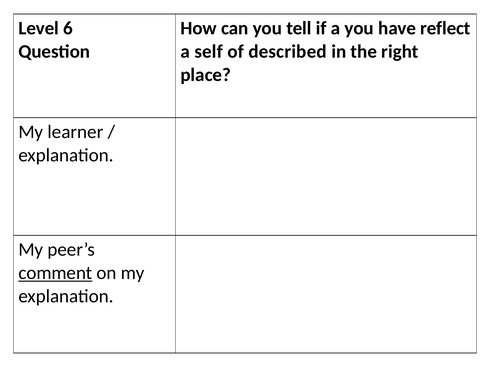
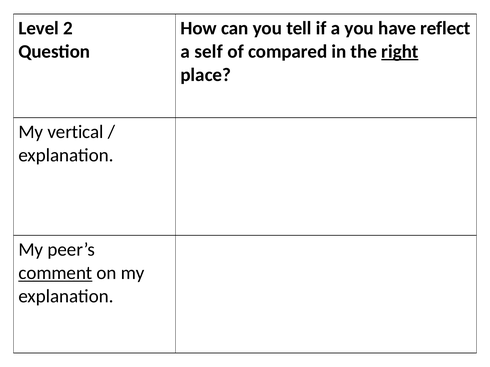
6: 6 -> 2
described: described -> compared
right underline: none -> present
learner: learner -> vertical
